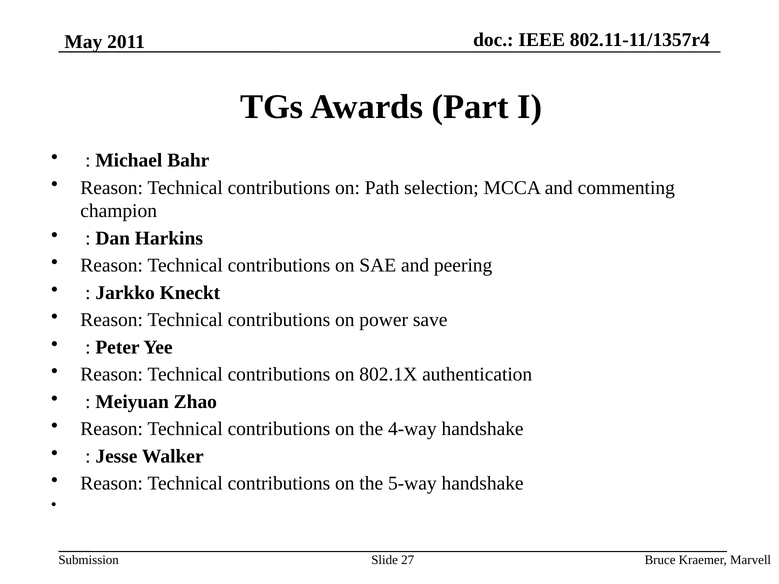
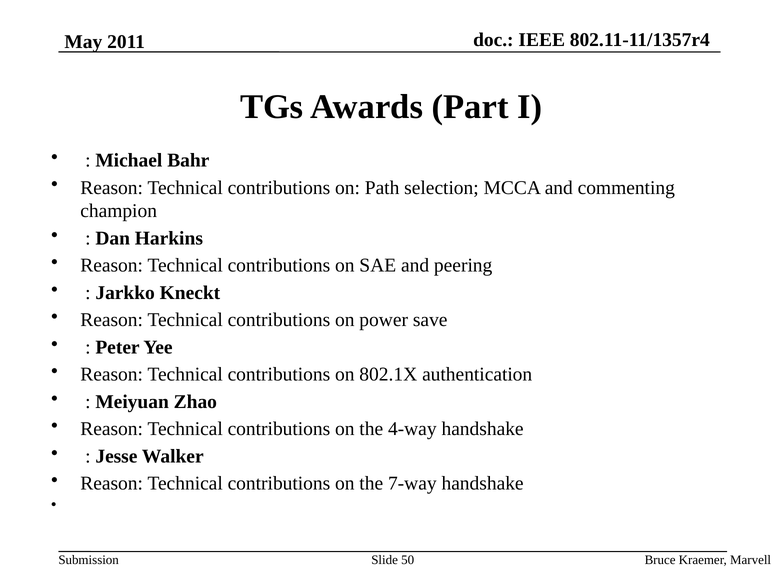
5-way: 5-way -> 7-way
27: 27 -> 50
